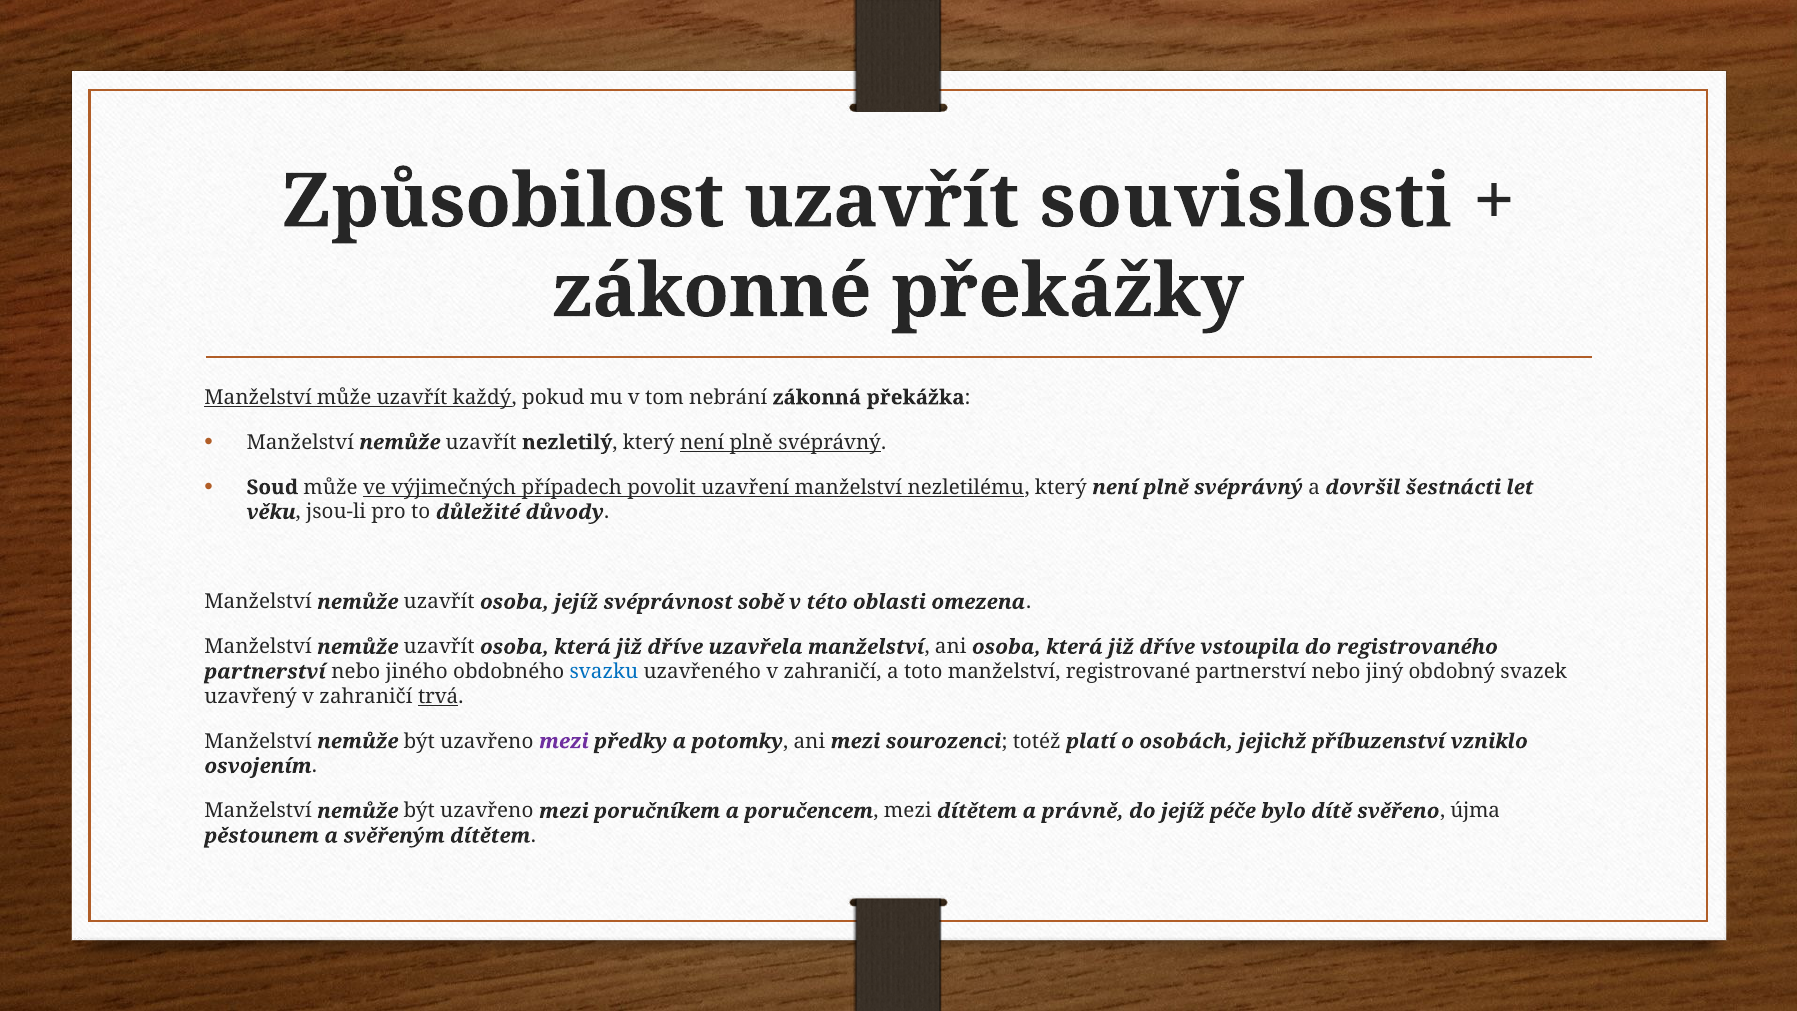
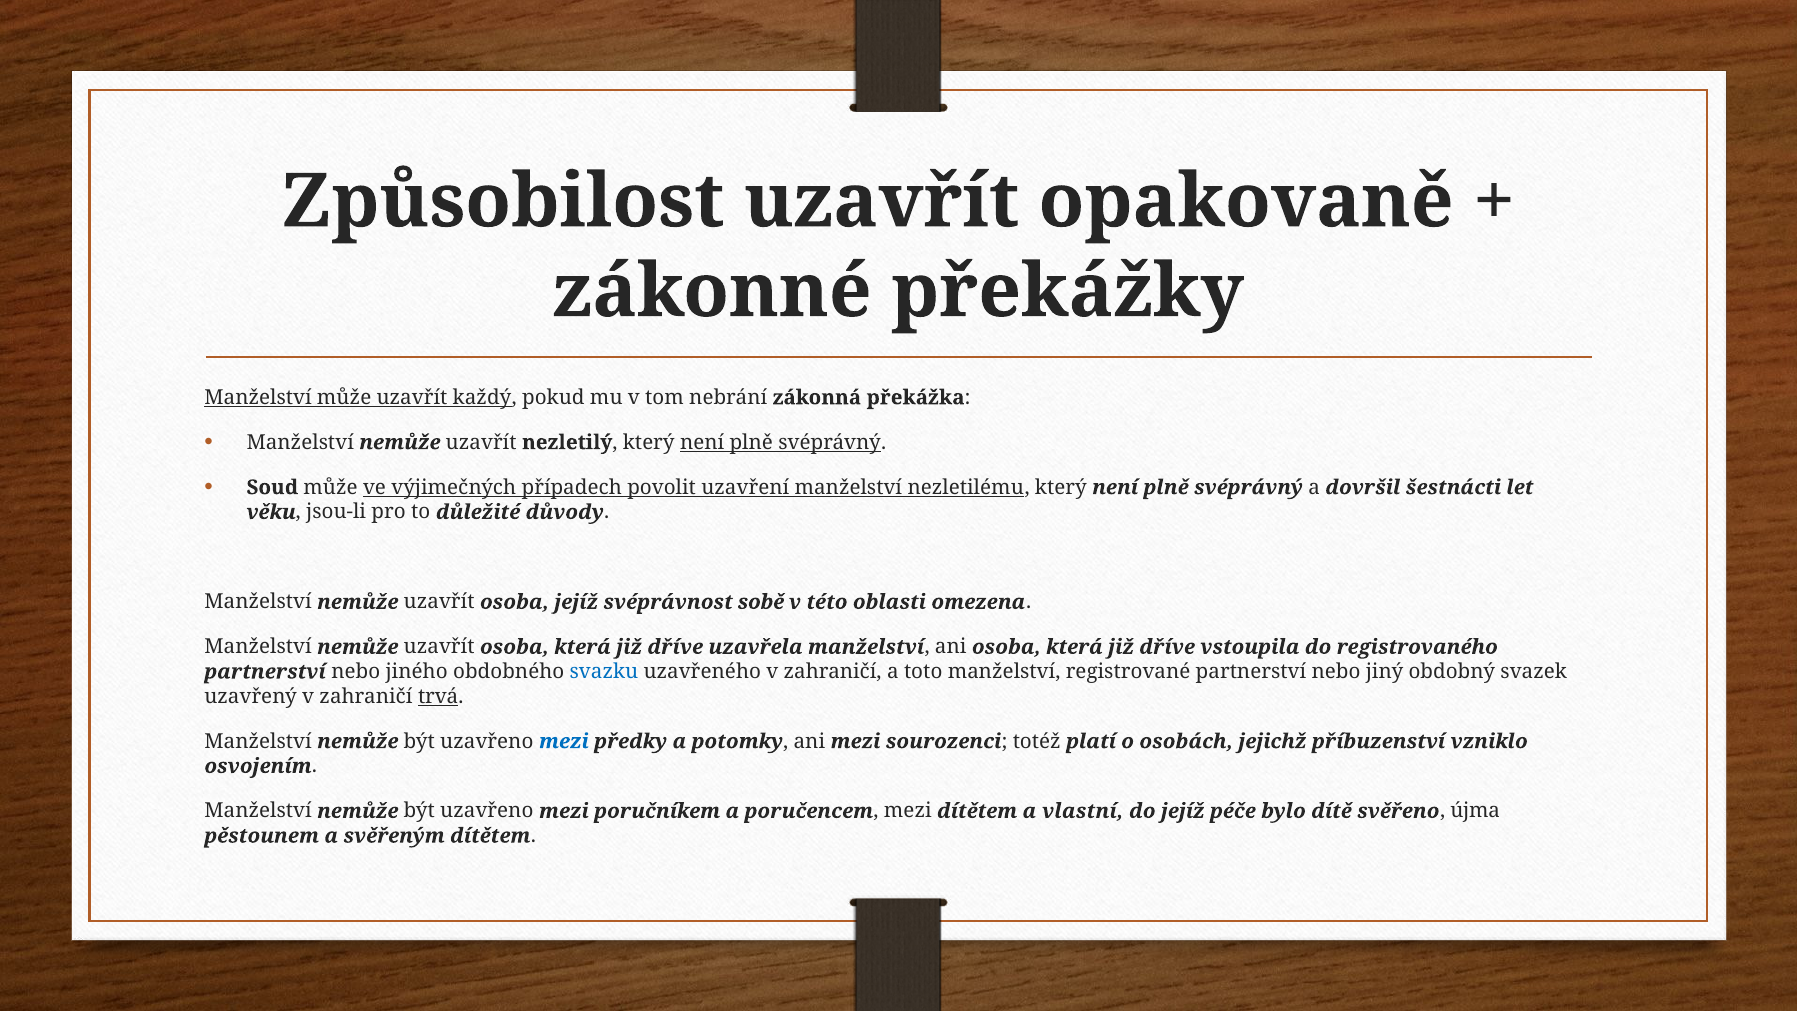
souvislosti: souvislosti -> opakovaně
mezi at (564, 741) colour: purple -> blue
právně: právně -> vlastní
